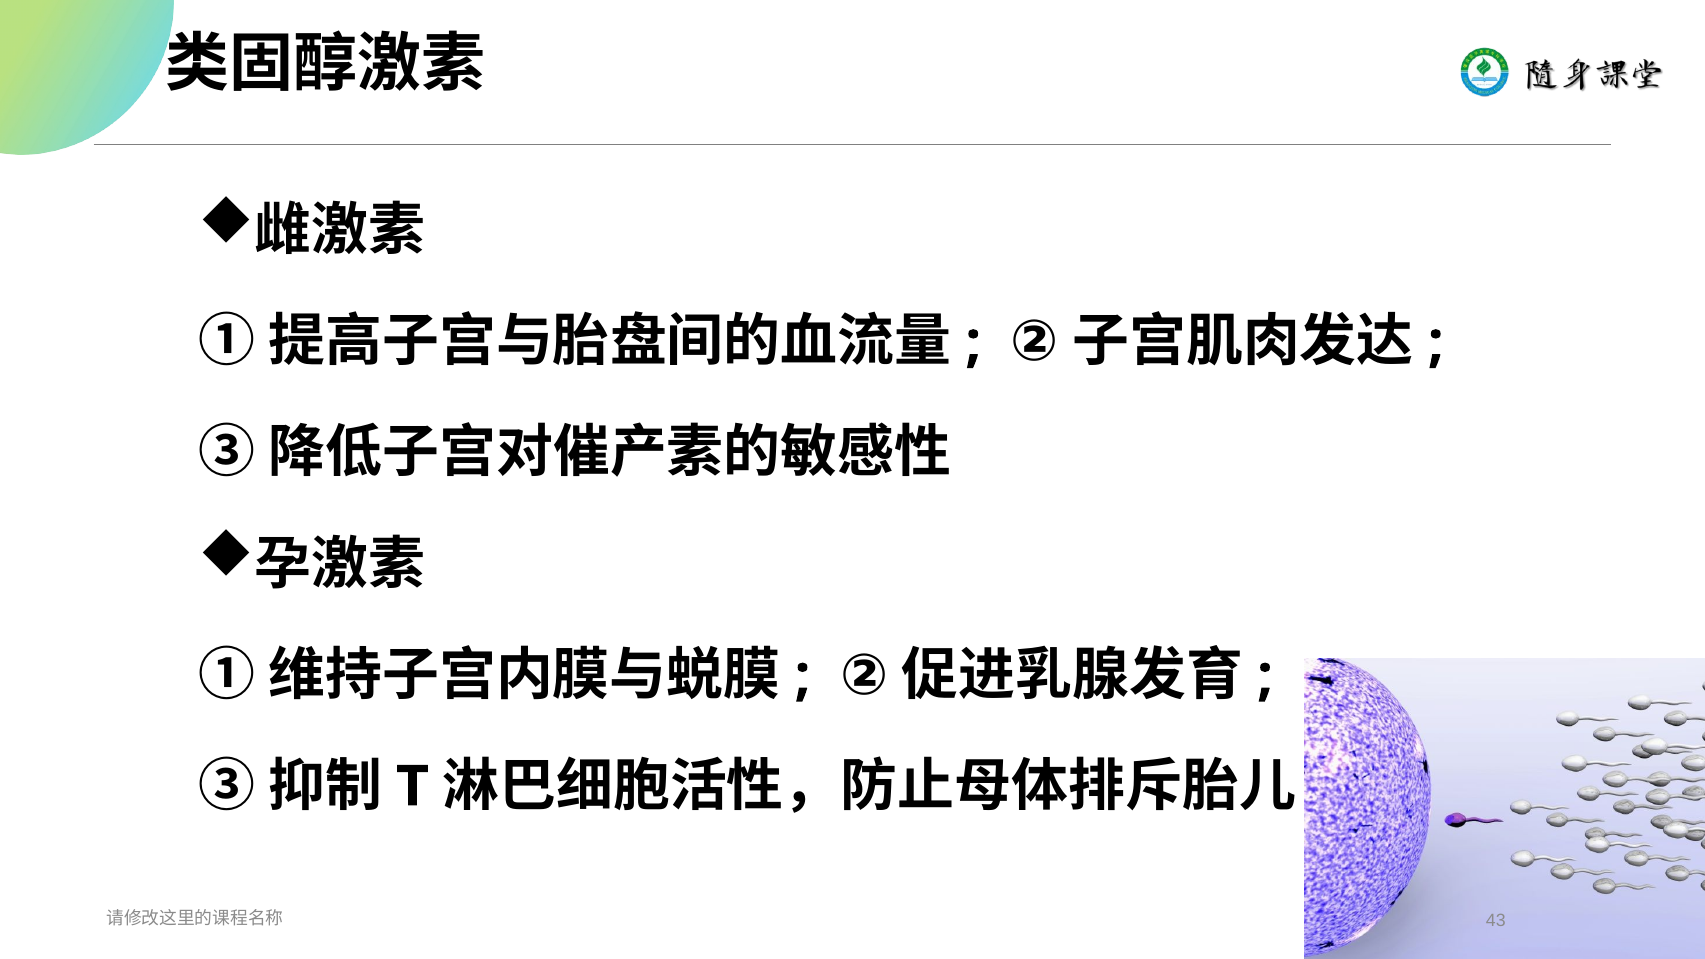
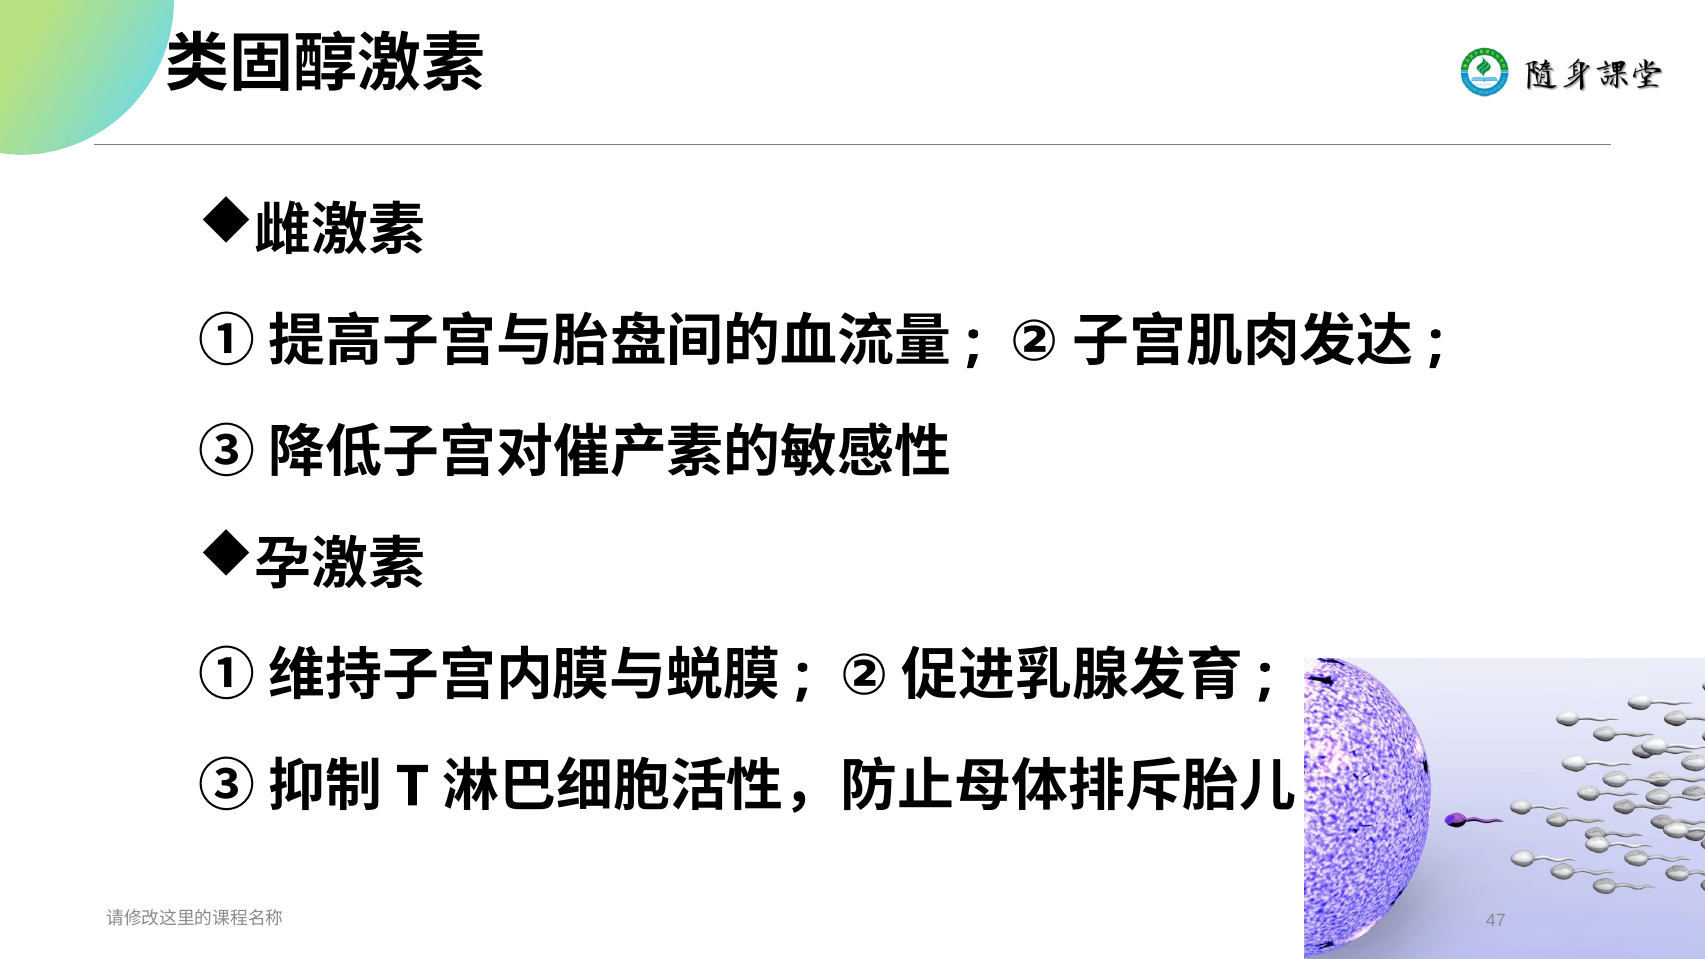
43: 43 -> 47
